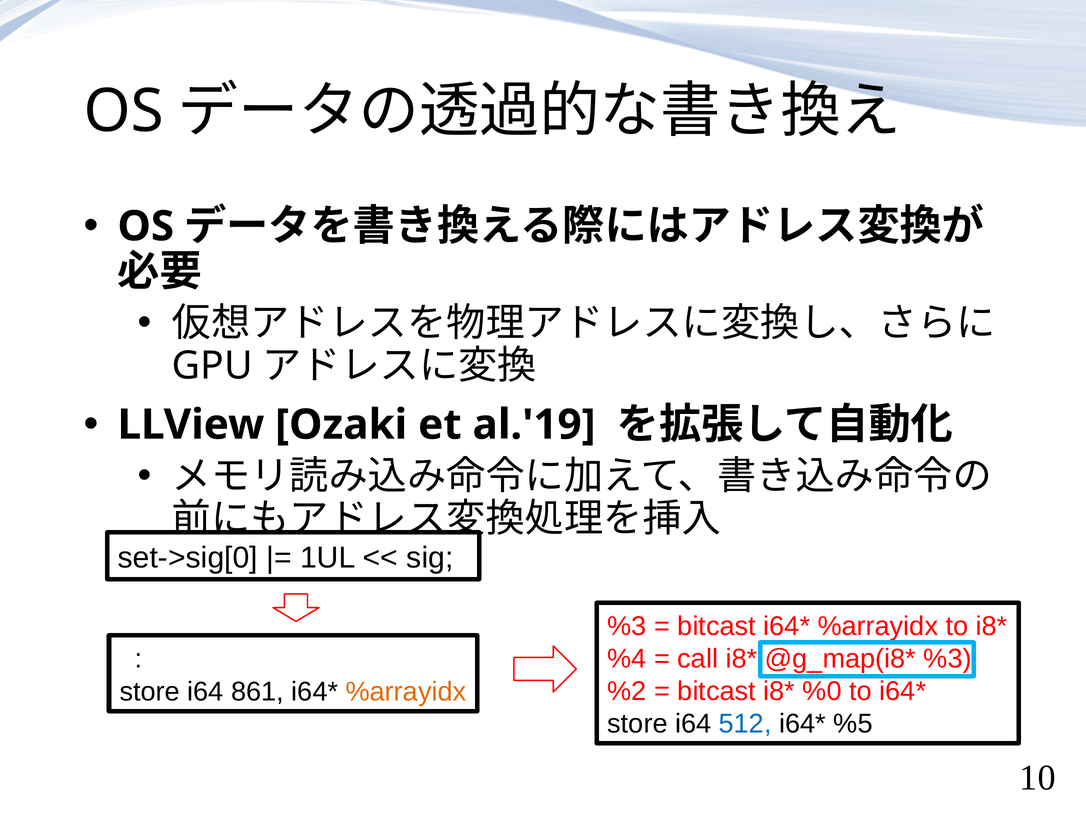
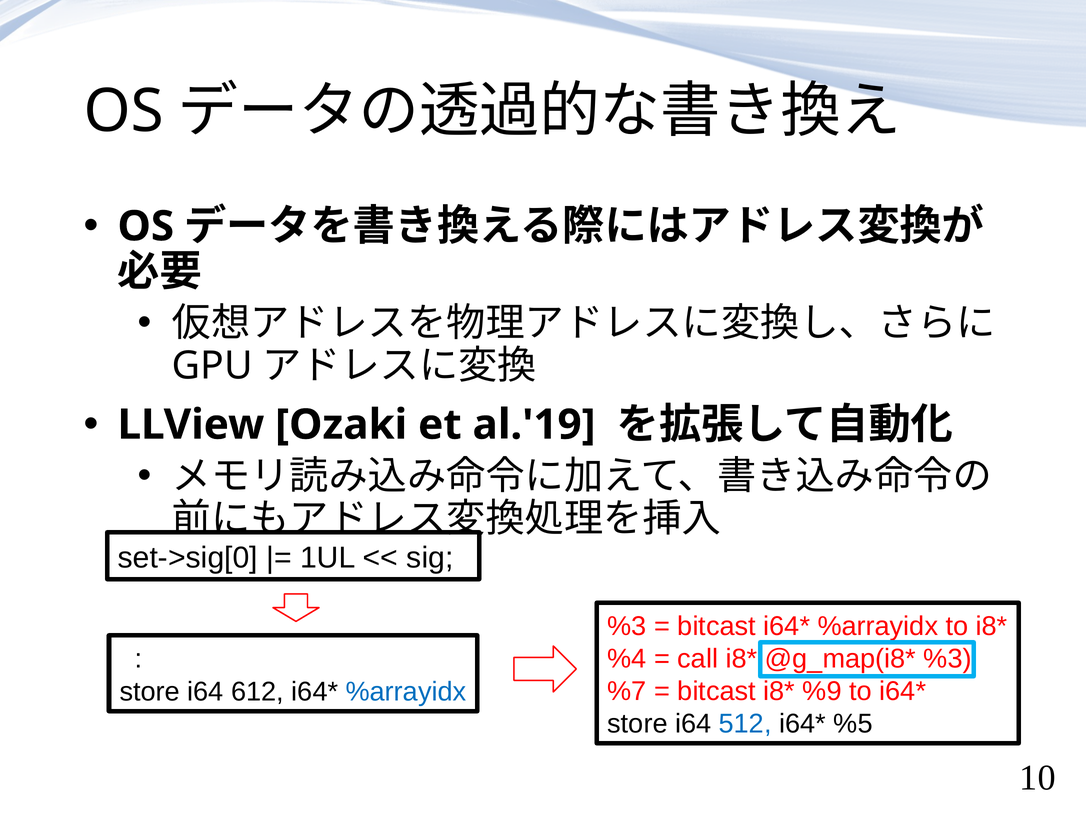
%2: %2 -> %7
%0: %0 -> %9
861: 861 -> 612
%arrayidx at (406, 692) colour: orange -> blue
